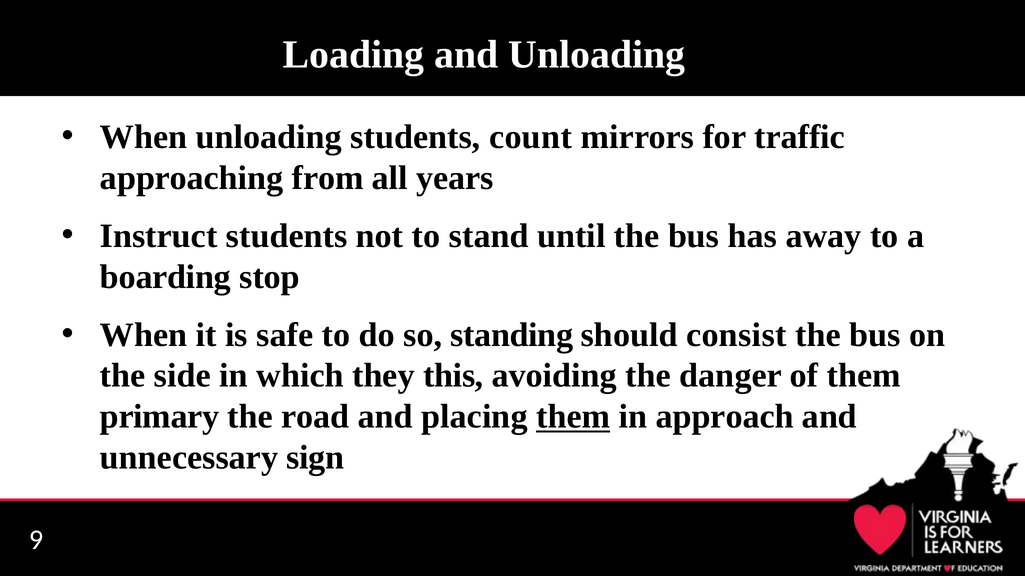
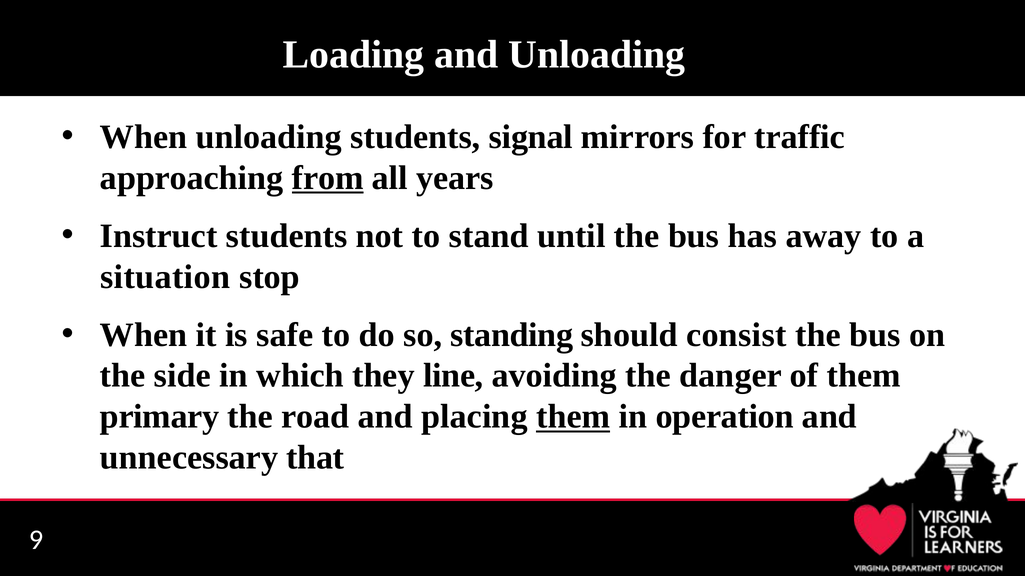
count: count -> signal
from underline: none -> present
boarding: boarding -> situation
this: this -> line
approach: approach -> operation
sign: sign -> that
